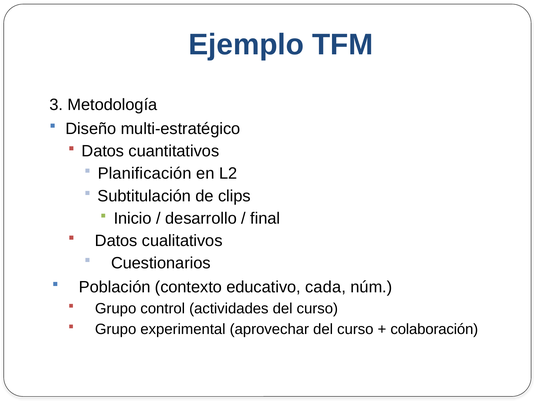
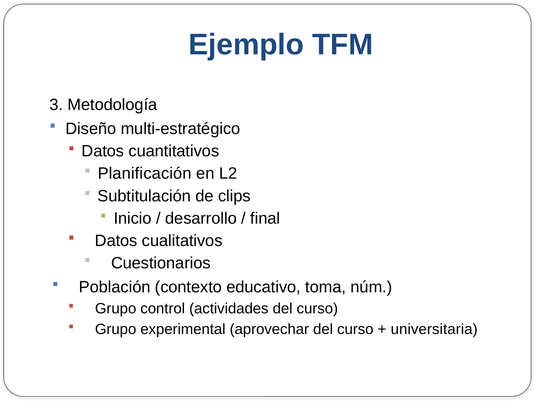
cada: cada -> toma
colaboración: colaboración -> universitaria
